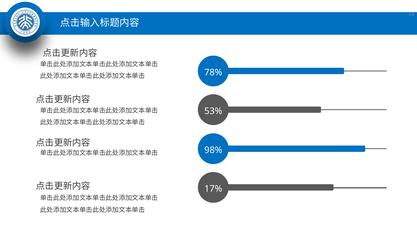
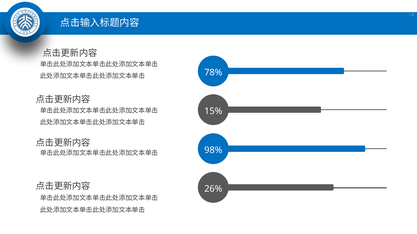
53%: 53% -> 15%
17%: 17% -> 26%
